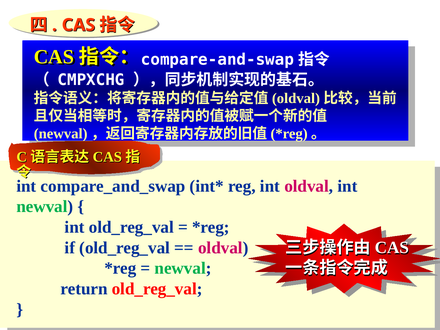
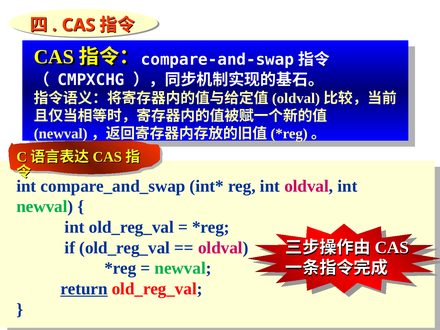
return underline: none -> present
